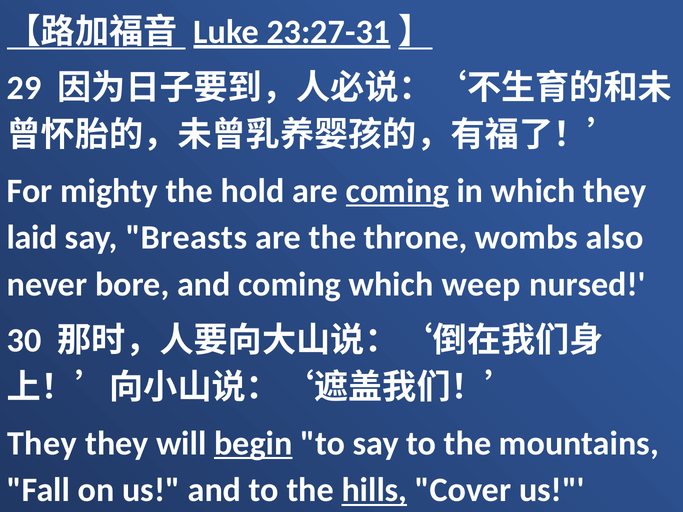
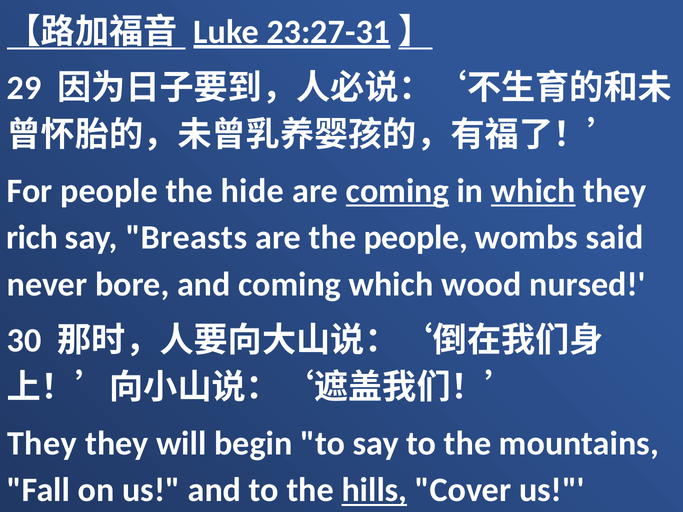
For mighty: mighty -> people
hold: hold -> hide
which at (533, 191) underline: none -> present
laid: laid -> rich
the throne: throne -> people
also: also -> said
weep: weep -> wood
begin underline: present -> none
